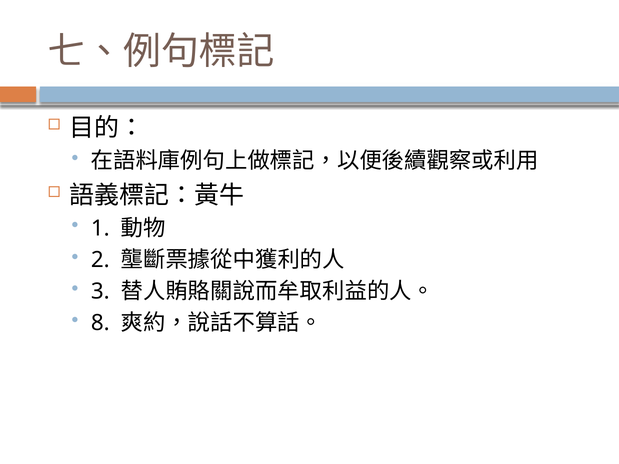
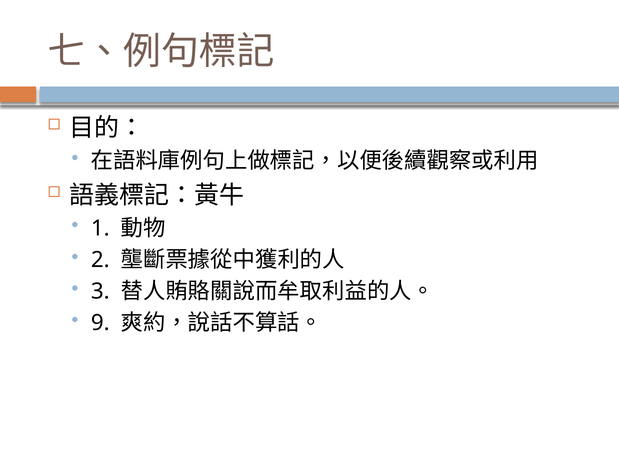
8: 8 -> 9
